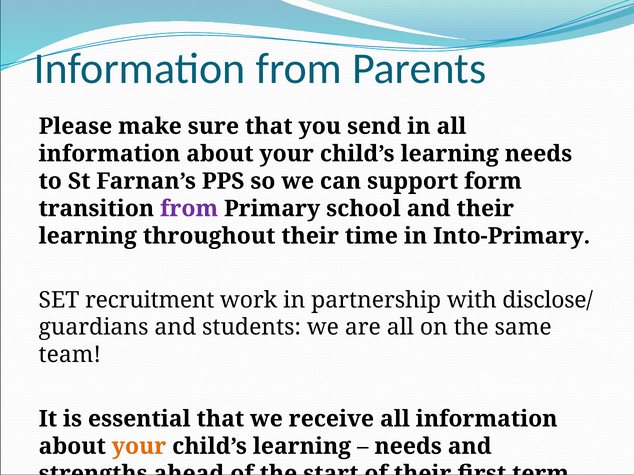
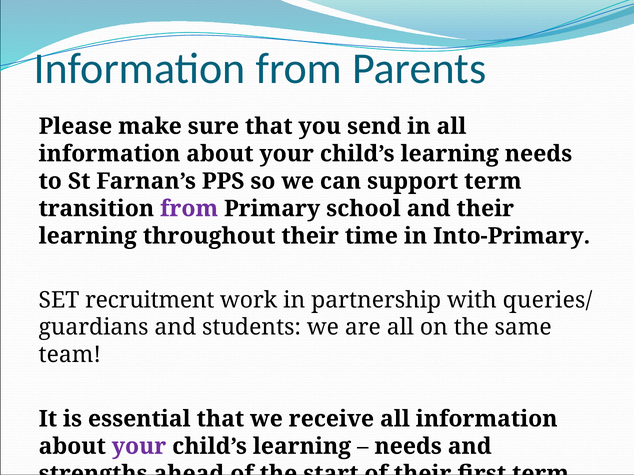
support form: form -> term
disclose/: disclose/ -> queries/
your at (139, 447) colour: orange -> purple
